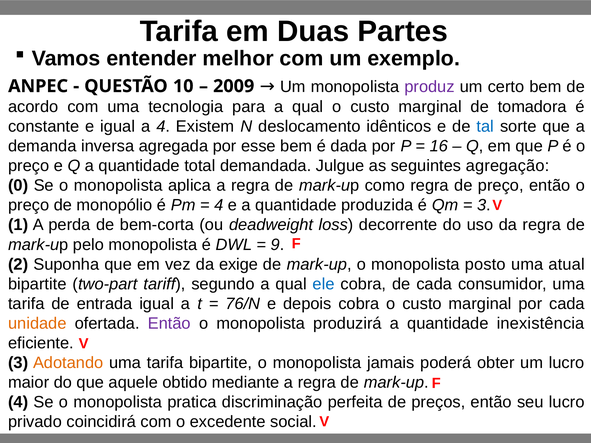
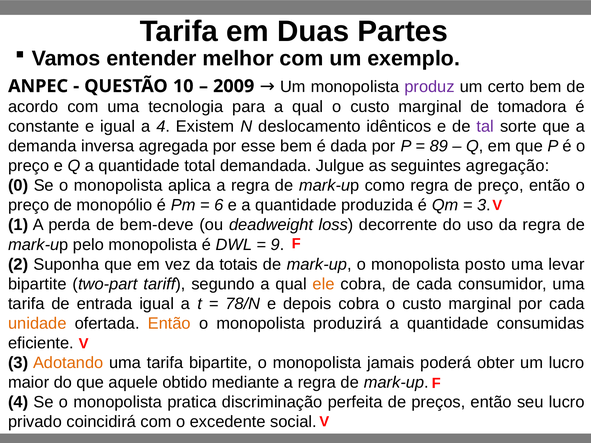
tal colour: blue -> purple
16: 16 -> 89
4 at (219, 205): 4 -> 6
bem-corta: bem-corta -> bem-deve
exige: exige -> totais
atual: atual -> levar
ele colour: blue -> orange
76/N: 76/N -> 78/N
Então at (169, 324) colour: purple -> orange
inexistência: inexistência -> consumidas
